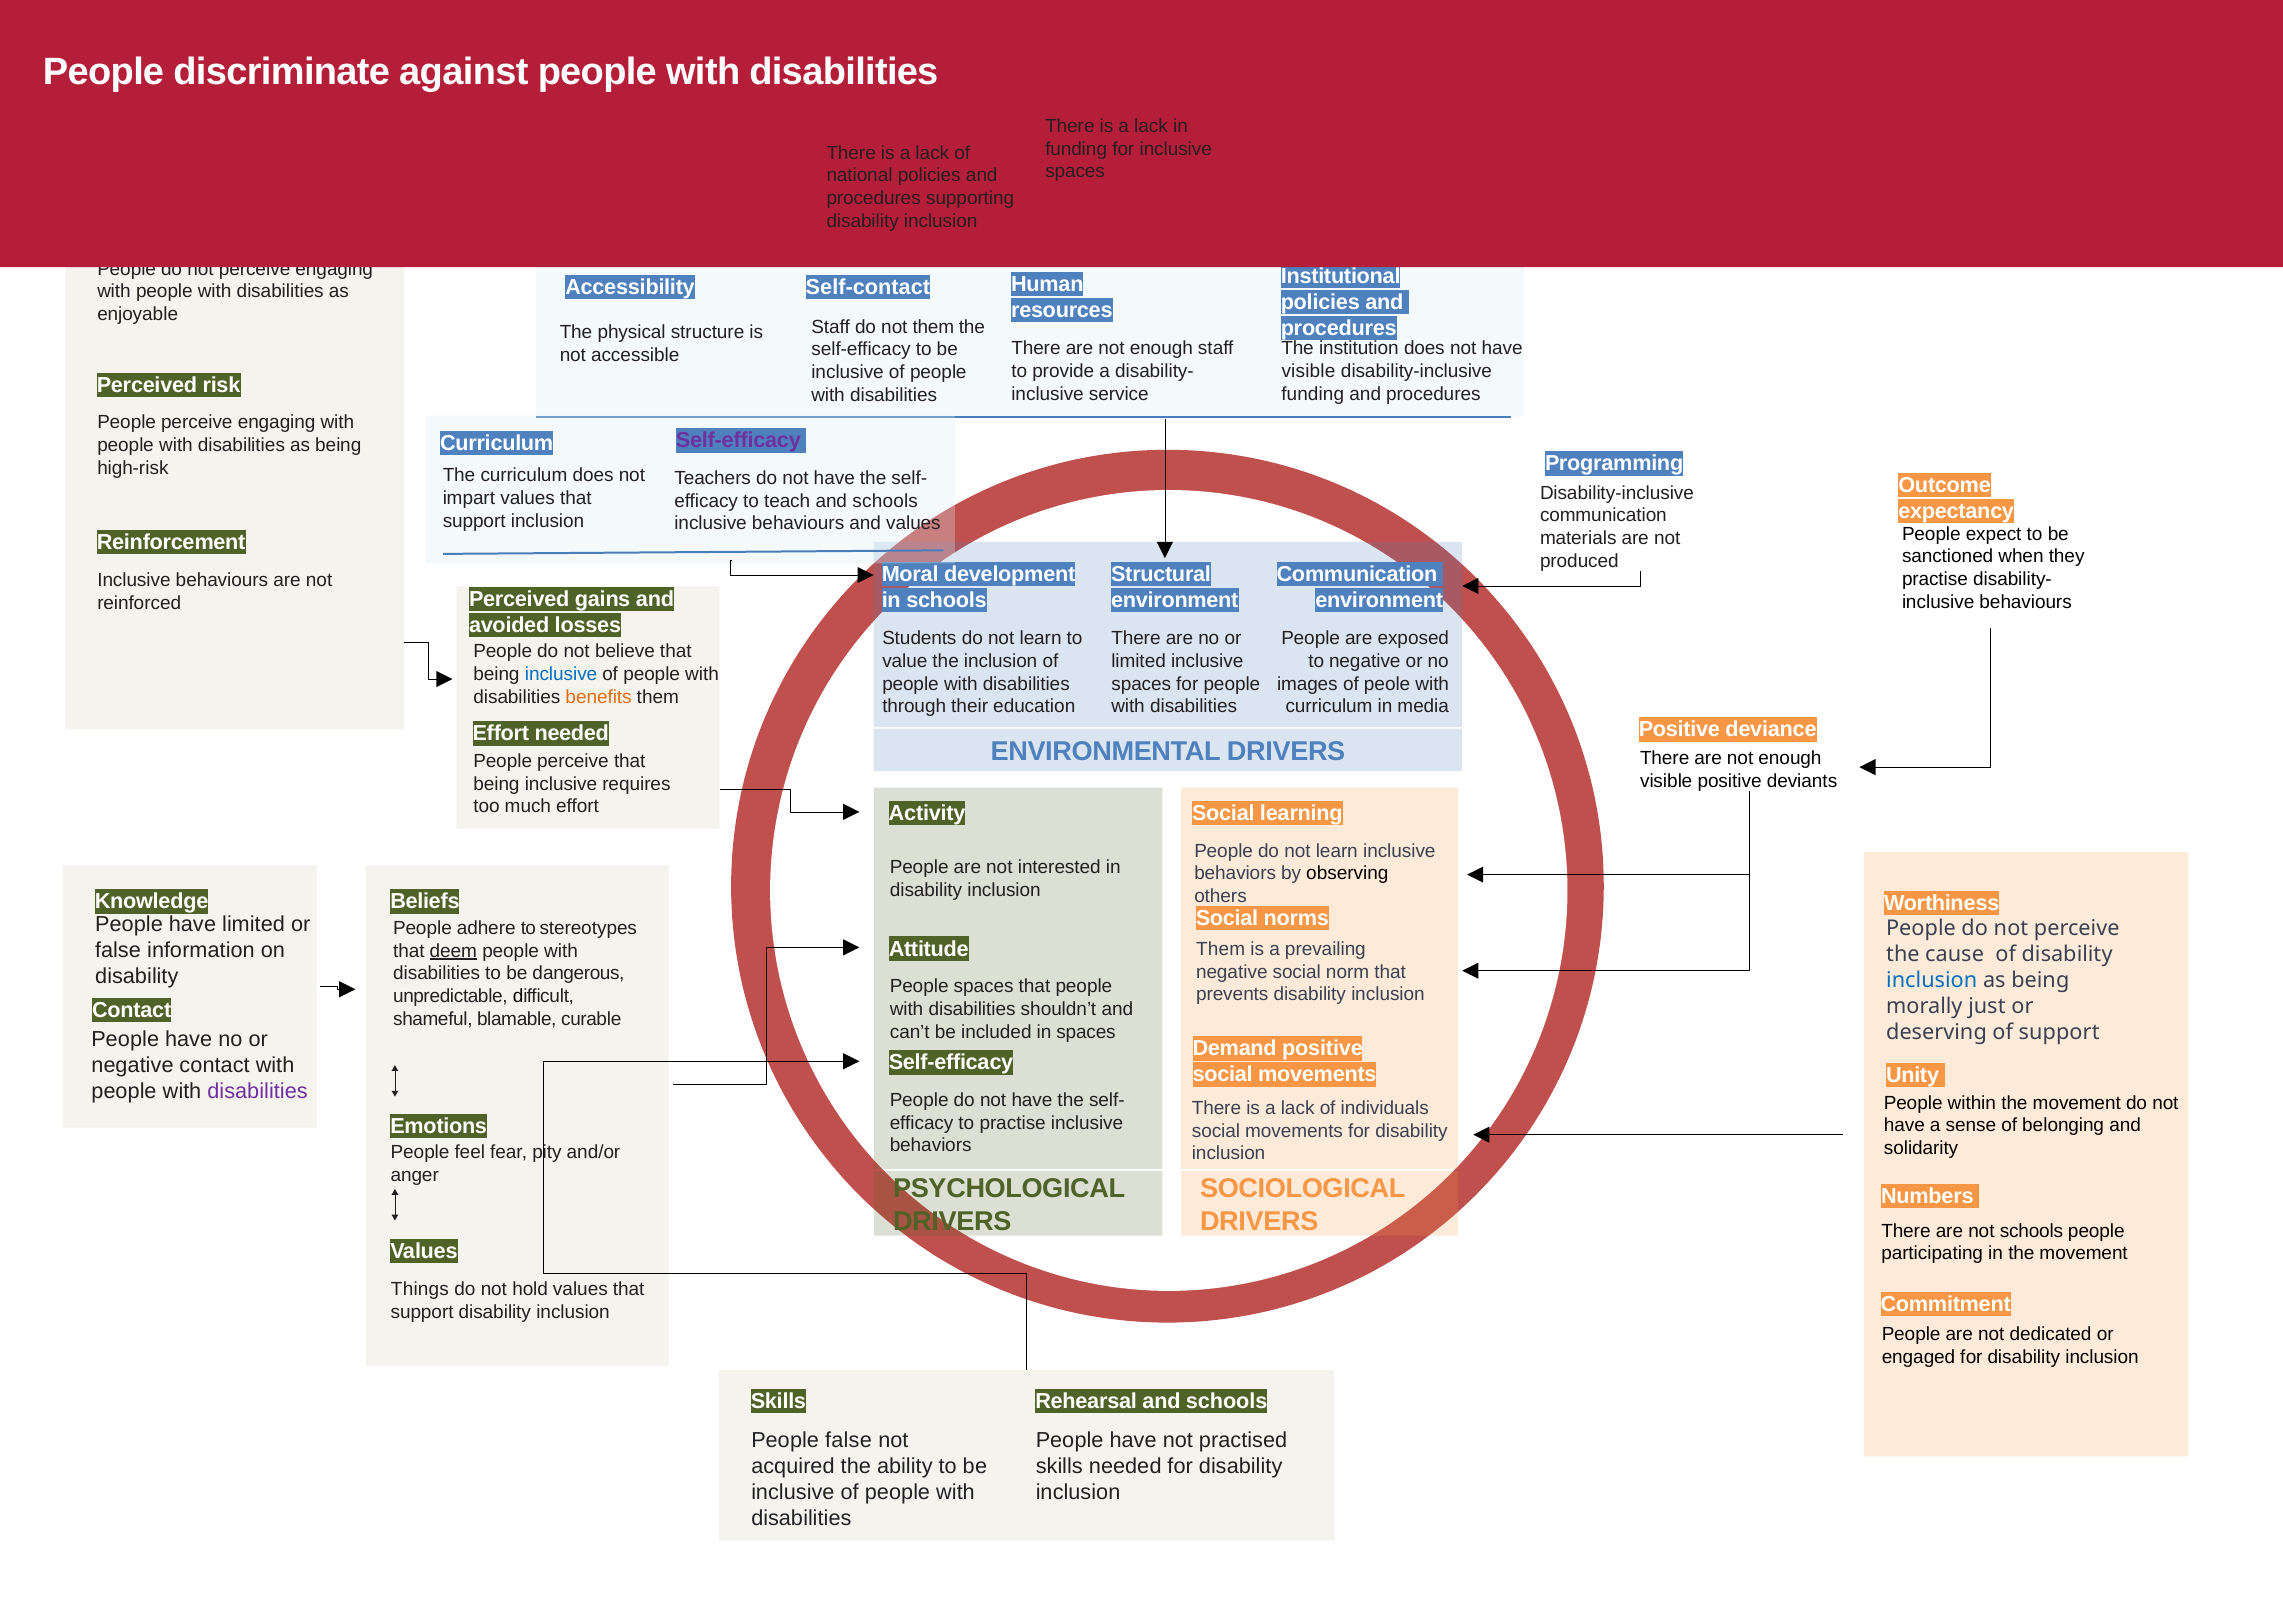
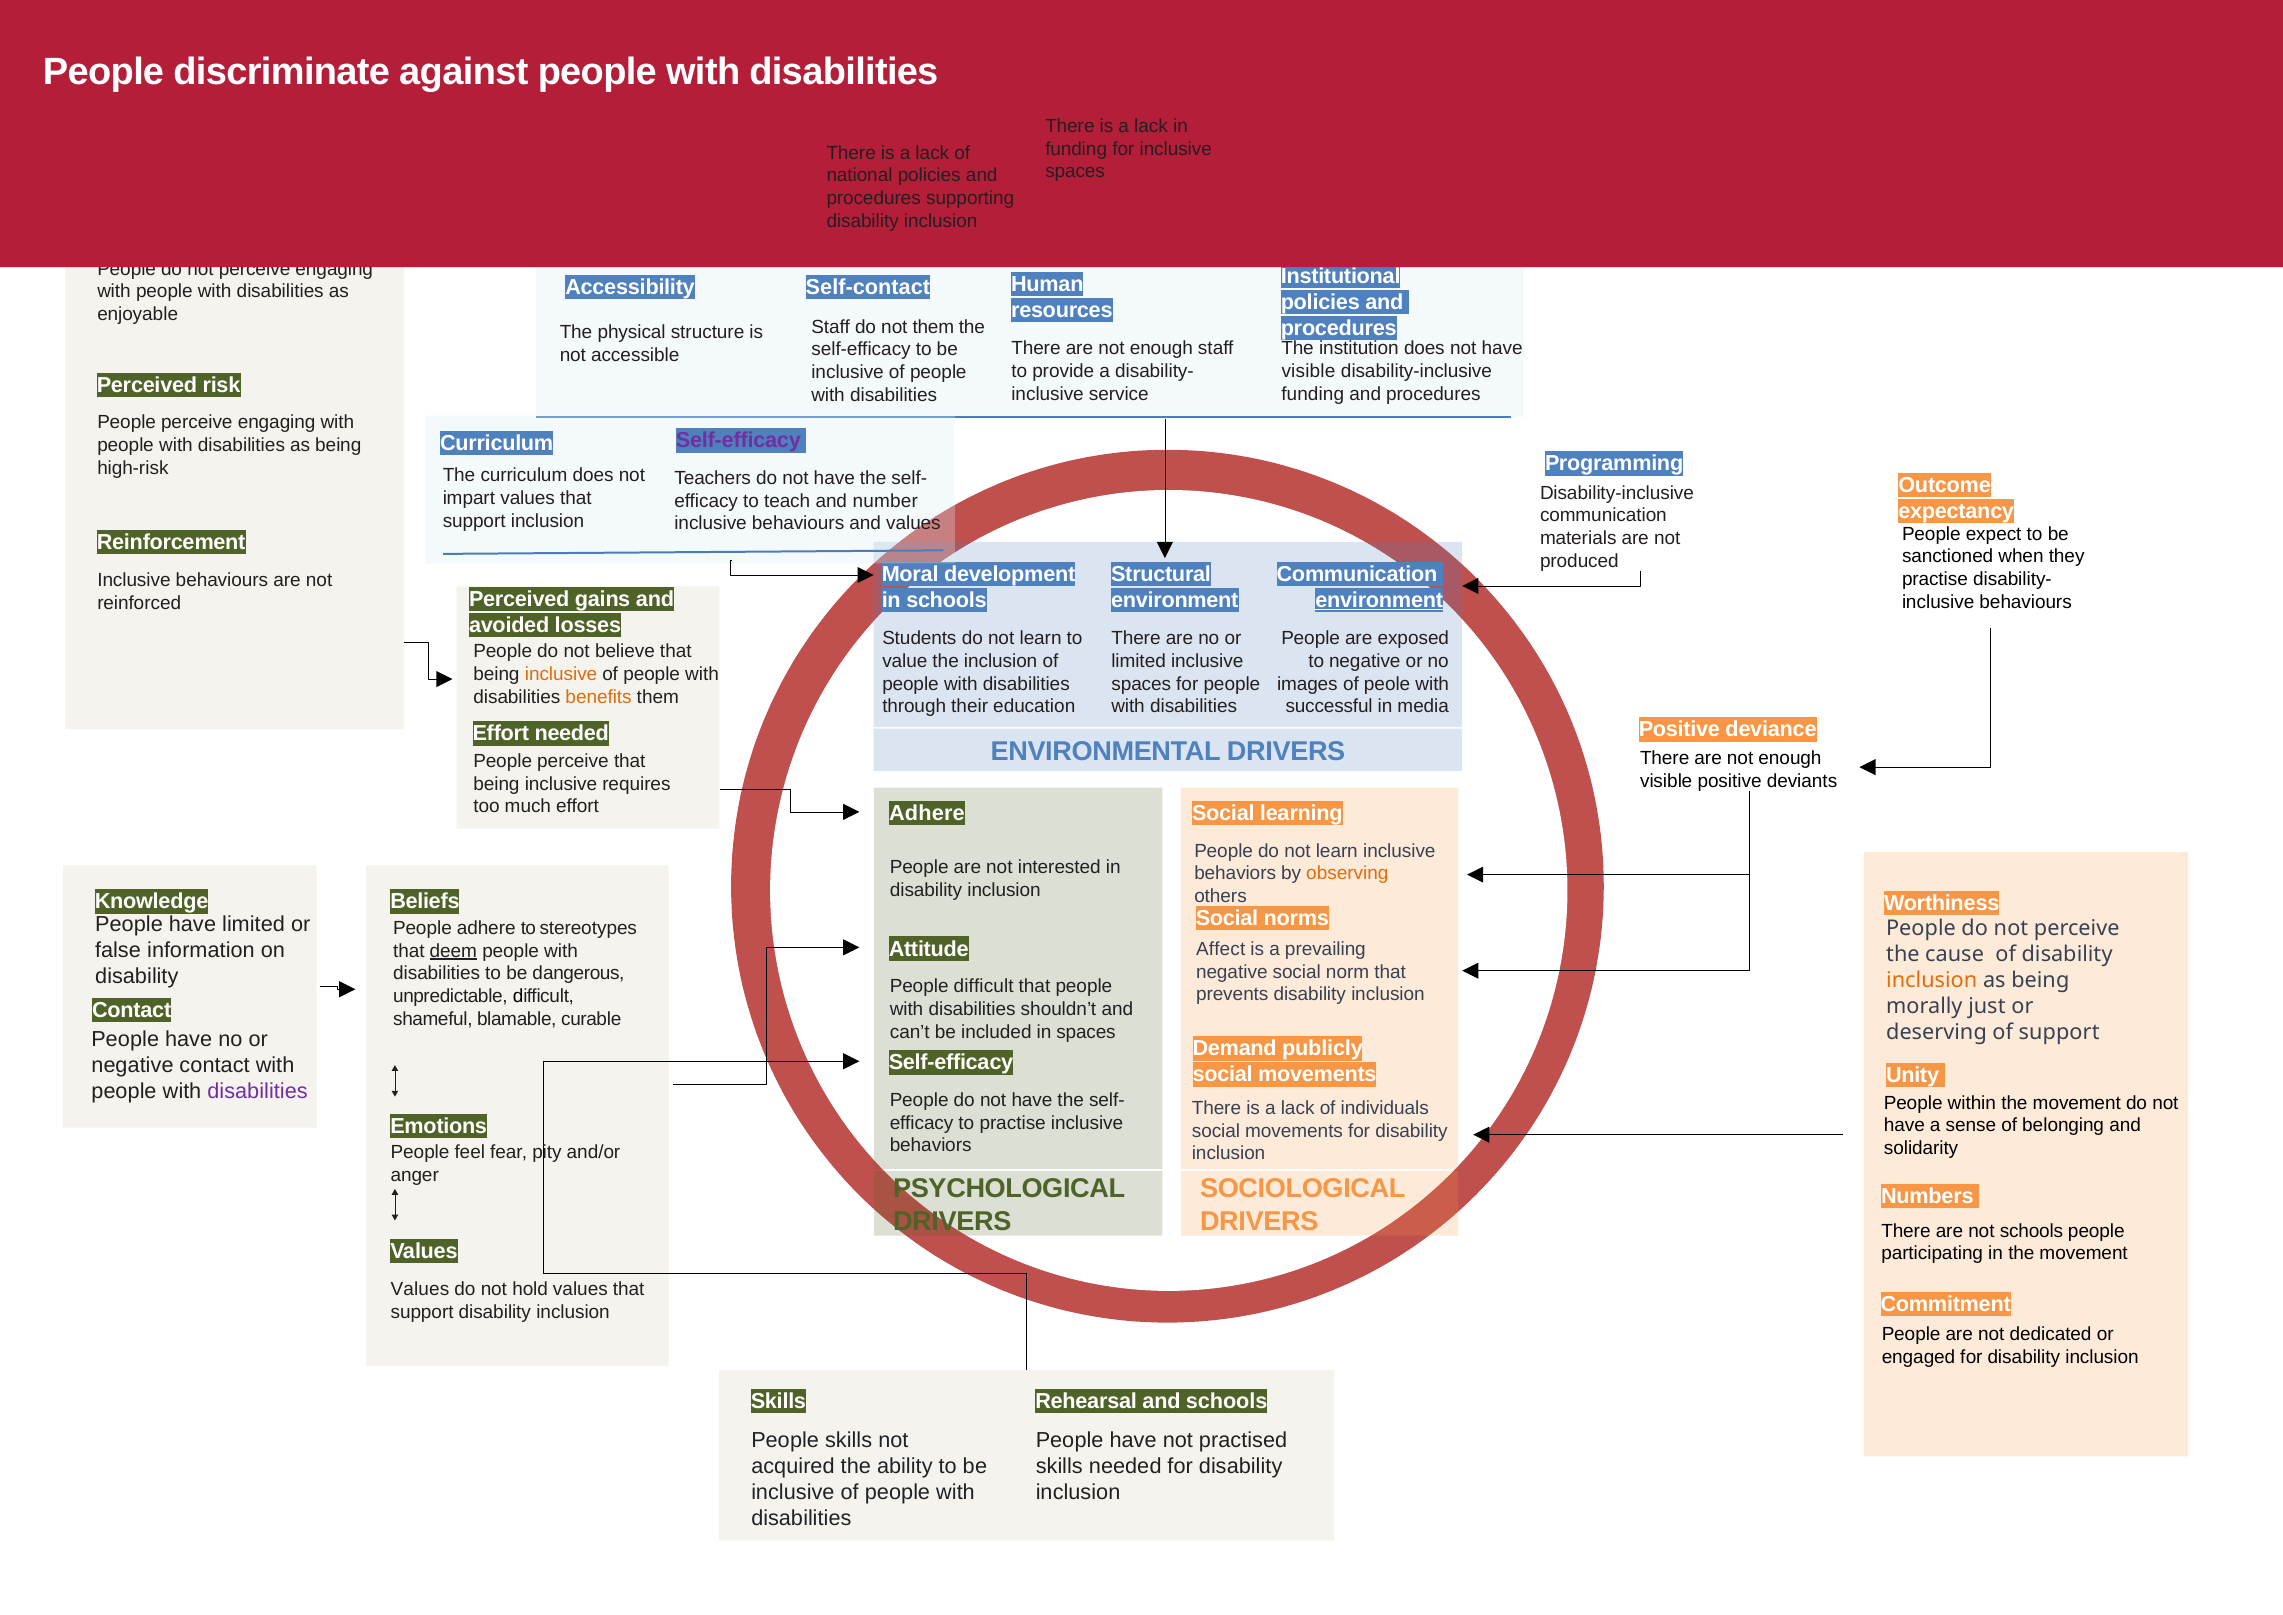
teach and schools: schools -> number
environment at (1379, 600) underline: none -> present
inclusive at (561, 674) colour: blue -> orange
curriculum at (1329, 706): curriculum -> successful
Activity at (927, 813): Activity -> Adhere
observing colour: black -> orange
Them at (1221, 949): Them -> Affect
inclusion at (1932, 980) colour: blue -> orange
People spaces: spaces -> difficult
Demand positive: positive -> publicly
Things at (420, 1289): Things -> Values
People false: false -> skills
